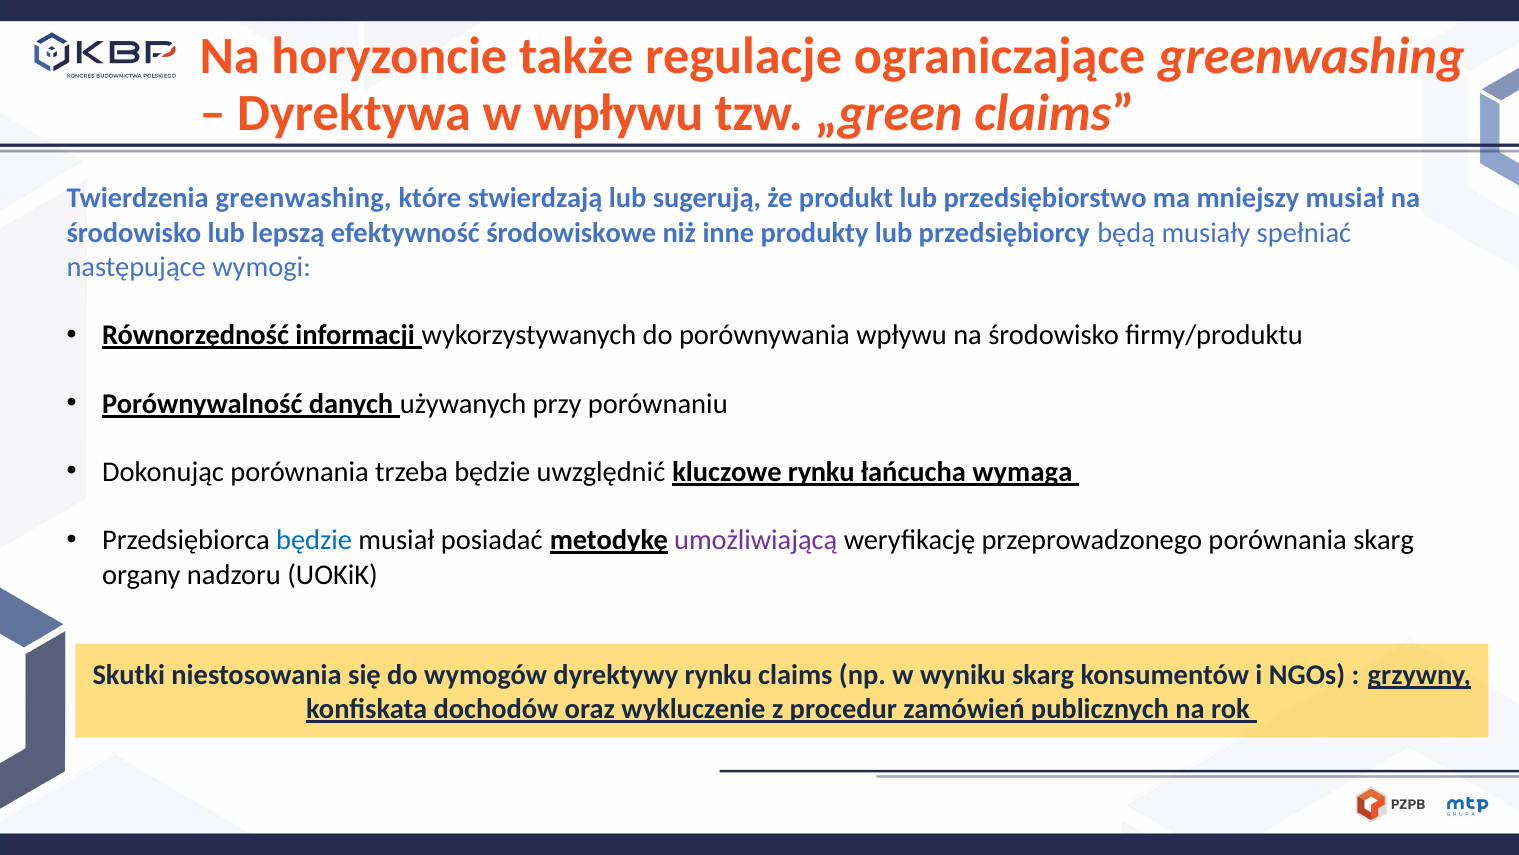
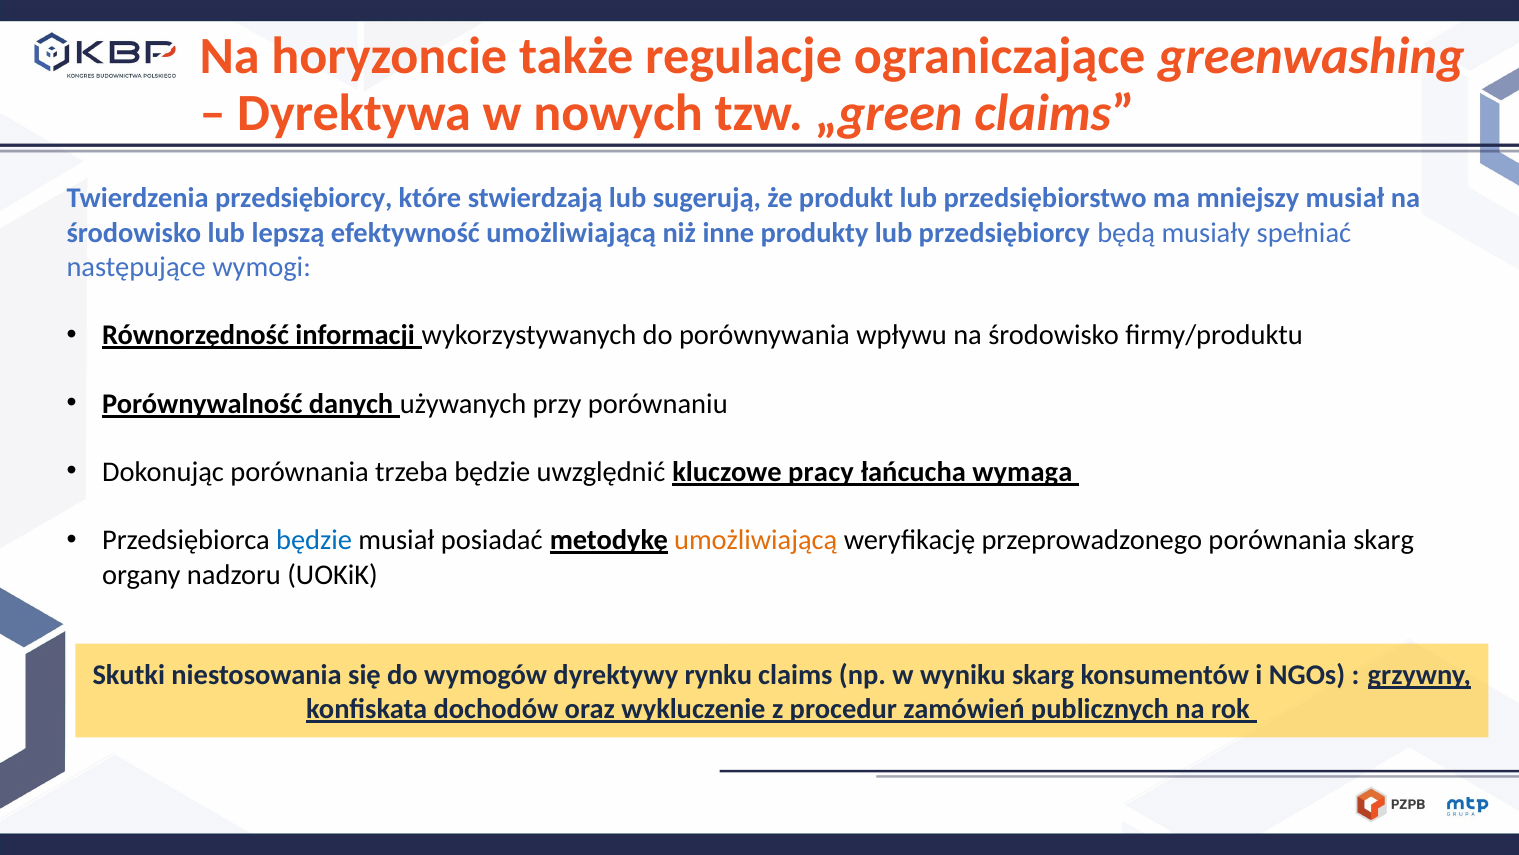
w wpływu: wpływu -> nowych
Twierdzenia greenwashing: greenwashing -> przedsiębiorcy
efektywność środowiskowe: środowiskowe -> umożliwiającą
kluczowe rynku: rynku -> pracy
umożliwiającą at (756, 540) colour: purple -> orange
